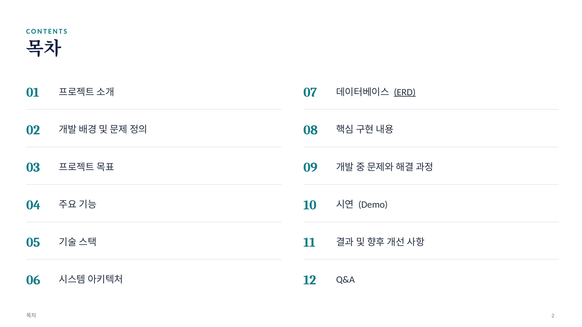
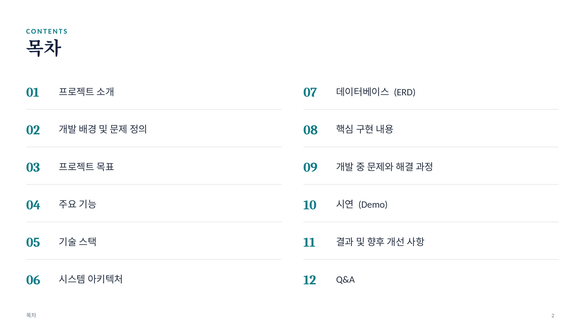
ERD underline: present -> none
